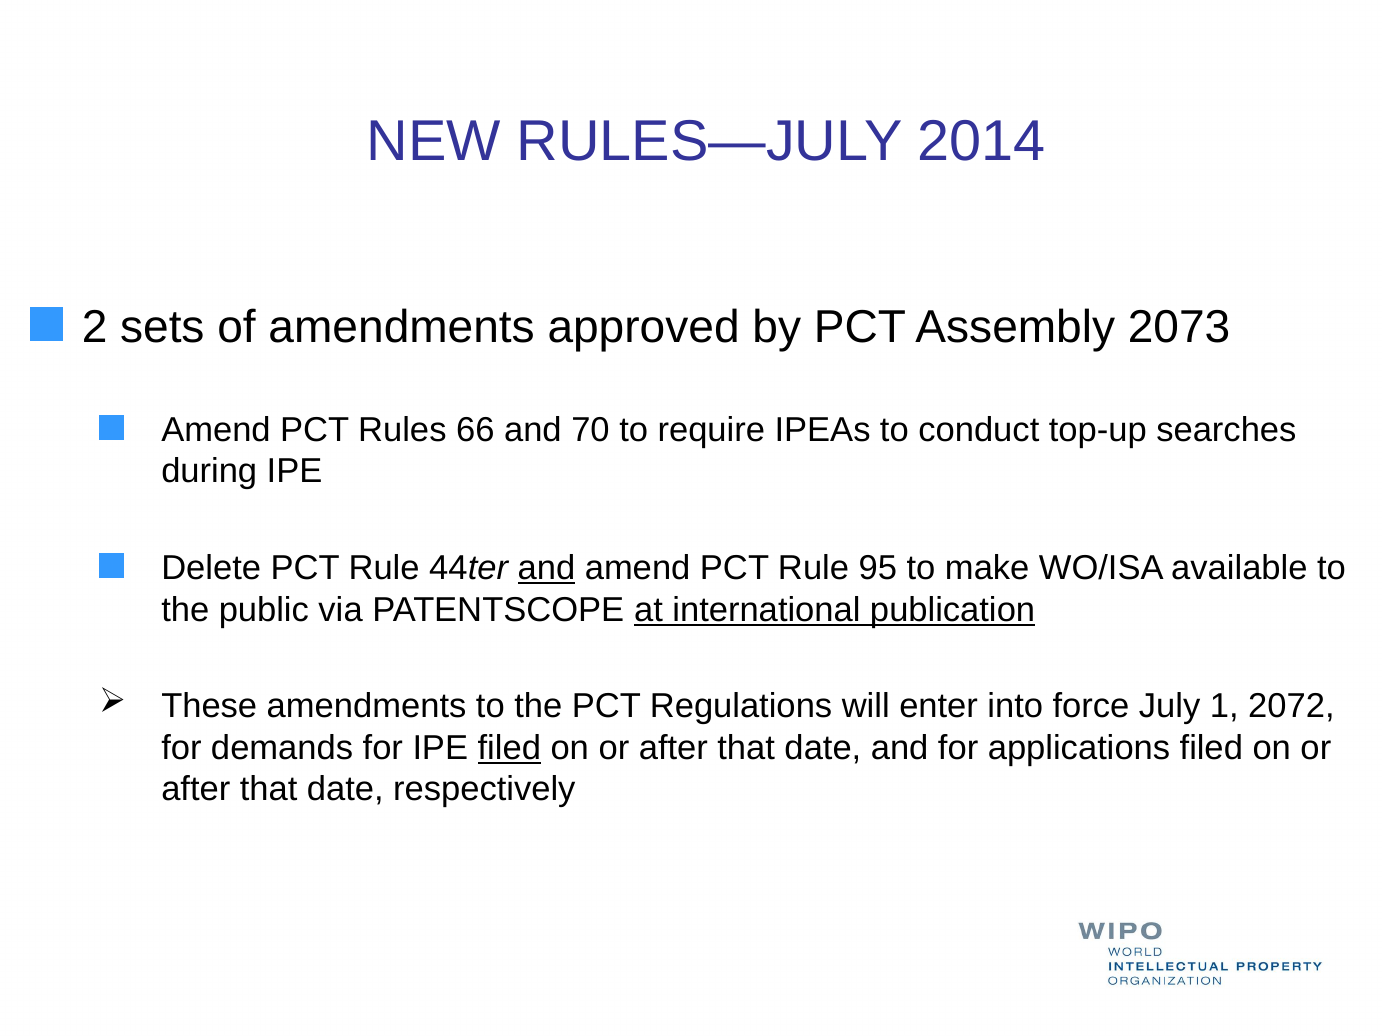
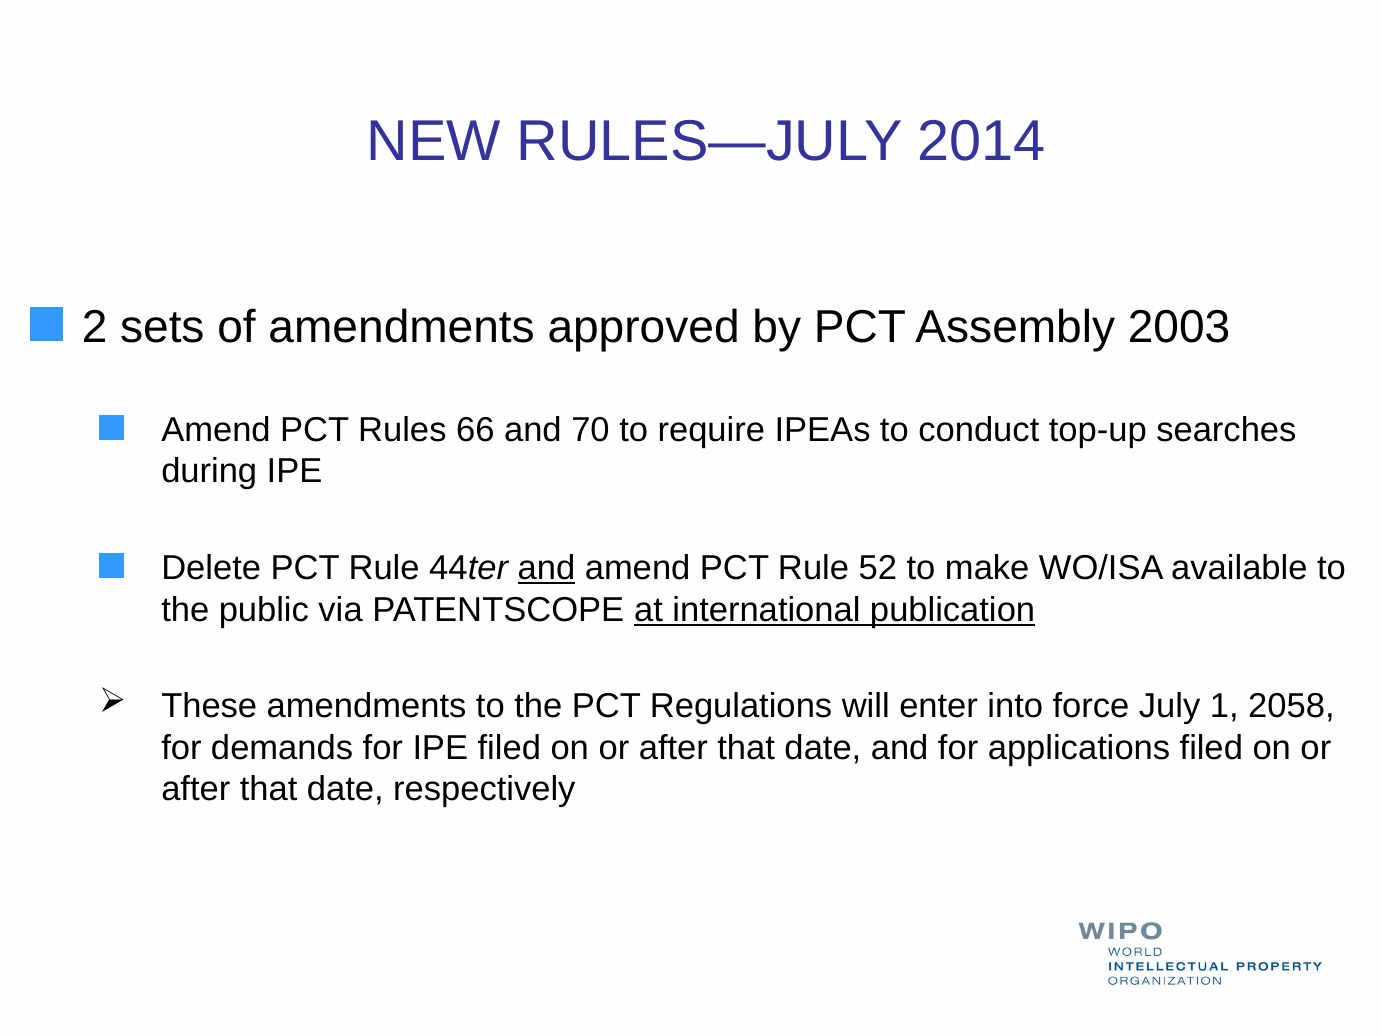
2073: 2073 -> 2003
95: 95 -> 52
2072: 2072 -> 2058
filed at (509, 748) underline: present -> none
